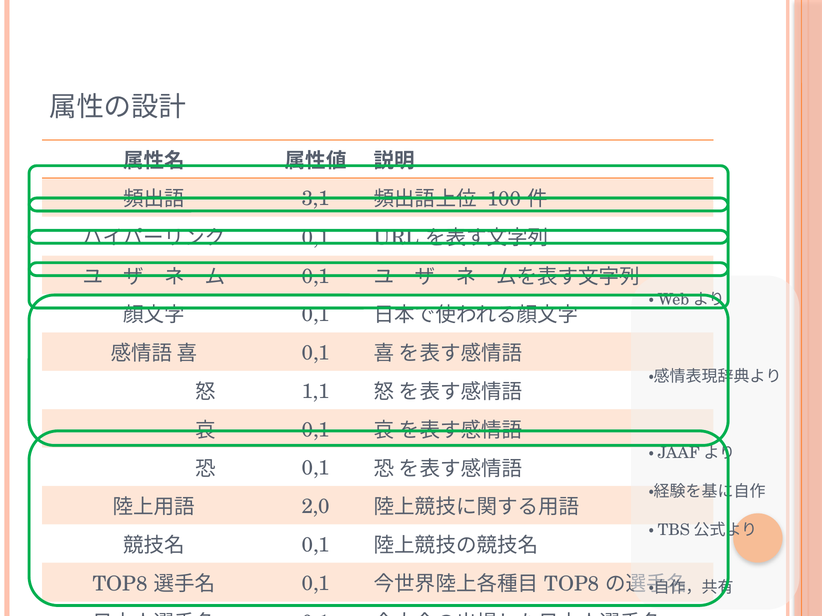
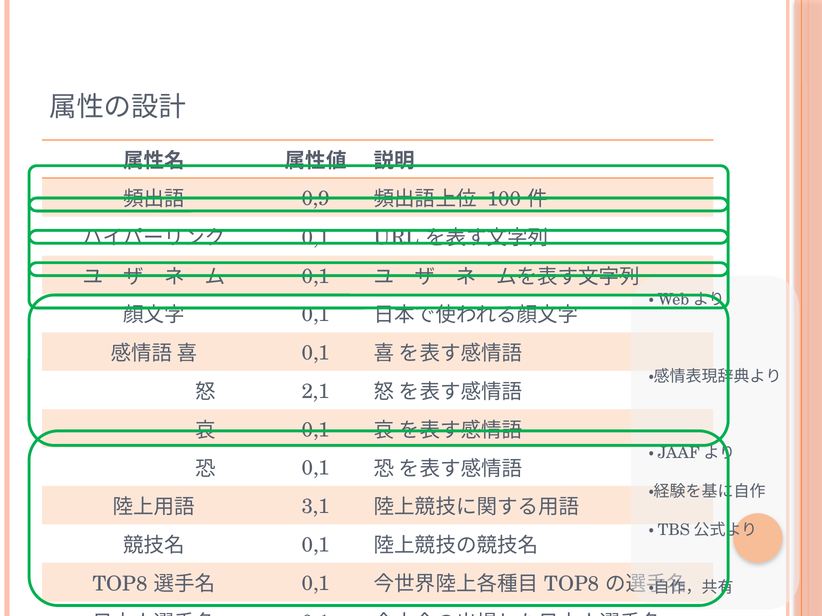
3,1: 3,1 -> 0,9
1,1: 1,1 -> 2,1
2,0: 2,0 -> 3,1
